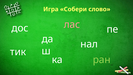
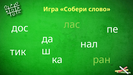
лас colour: pink -> light green
